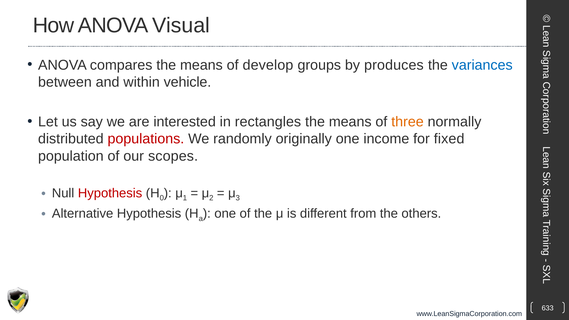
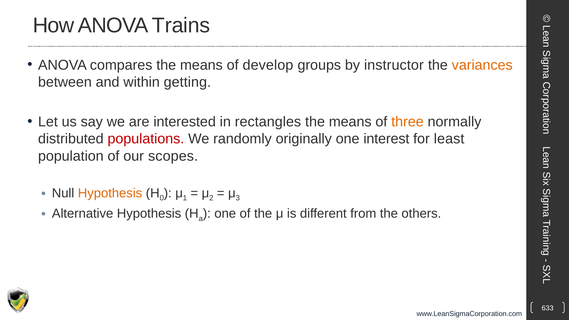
Visual: Visual -> Trains
produces: produces -> instructor
variances colour: blue -> orange
vehicle: vehicle -> getting
income: income -> interest
fixed: fixed -> least
Hypothesis at (110, 193) colour: red -> orange
